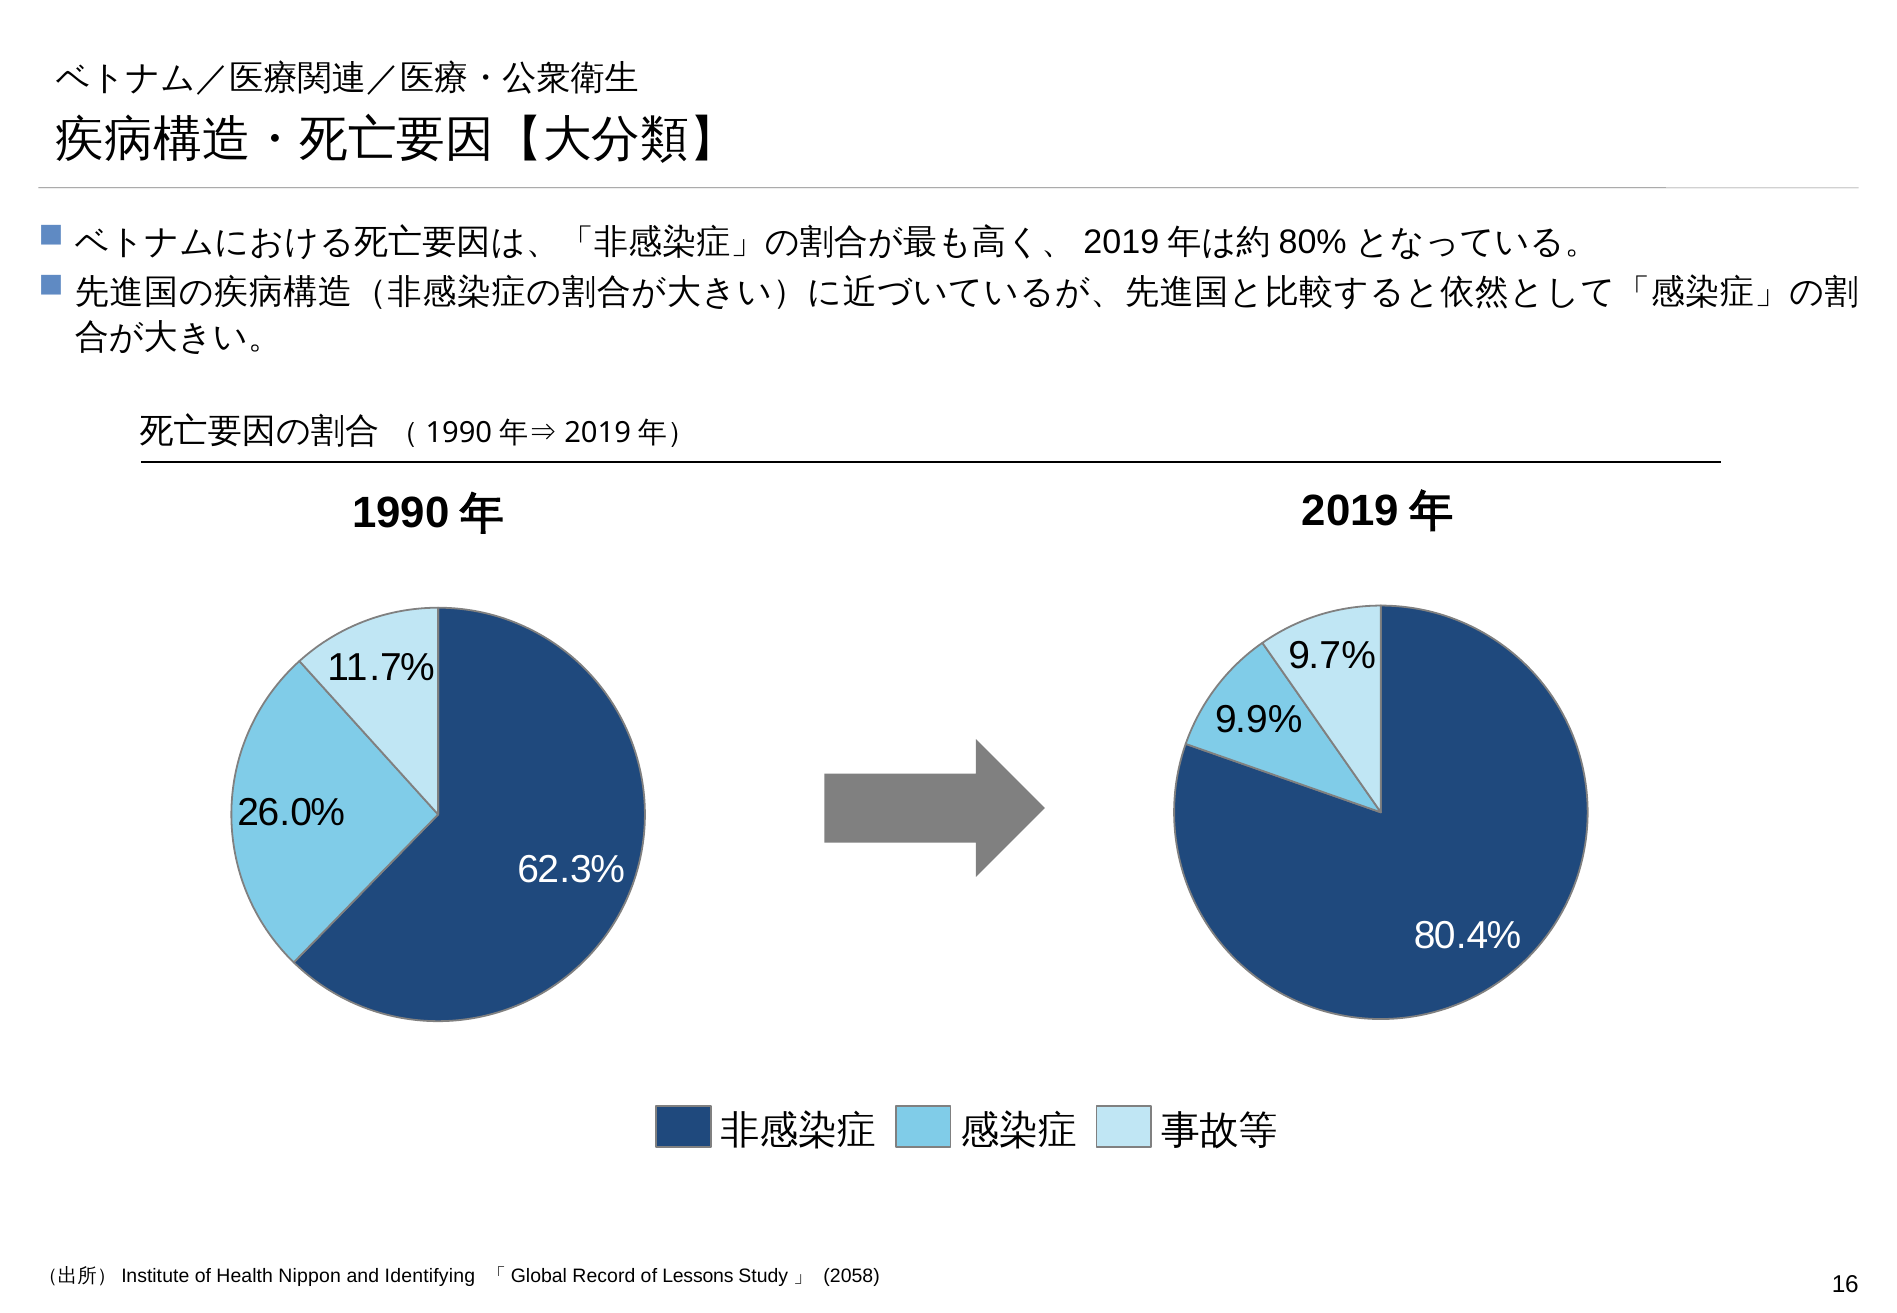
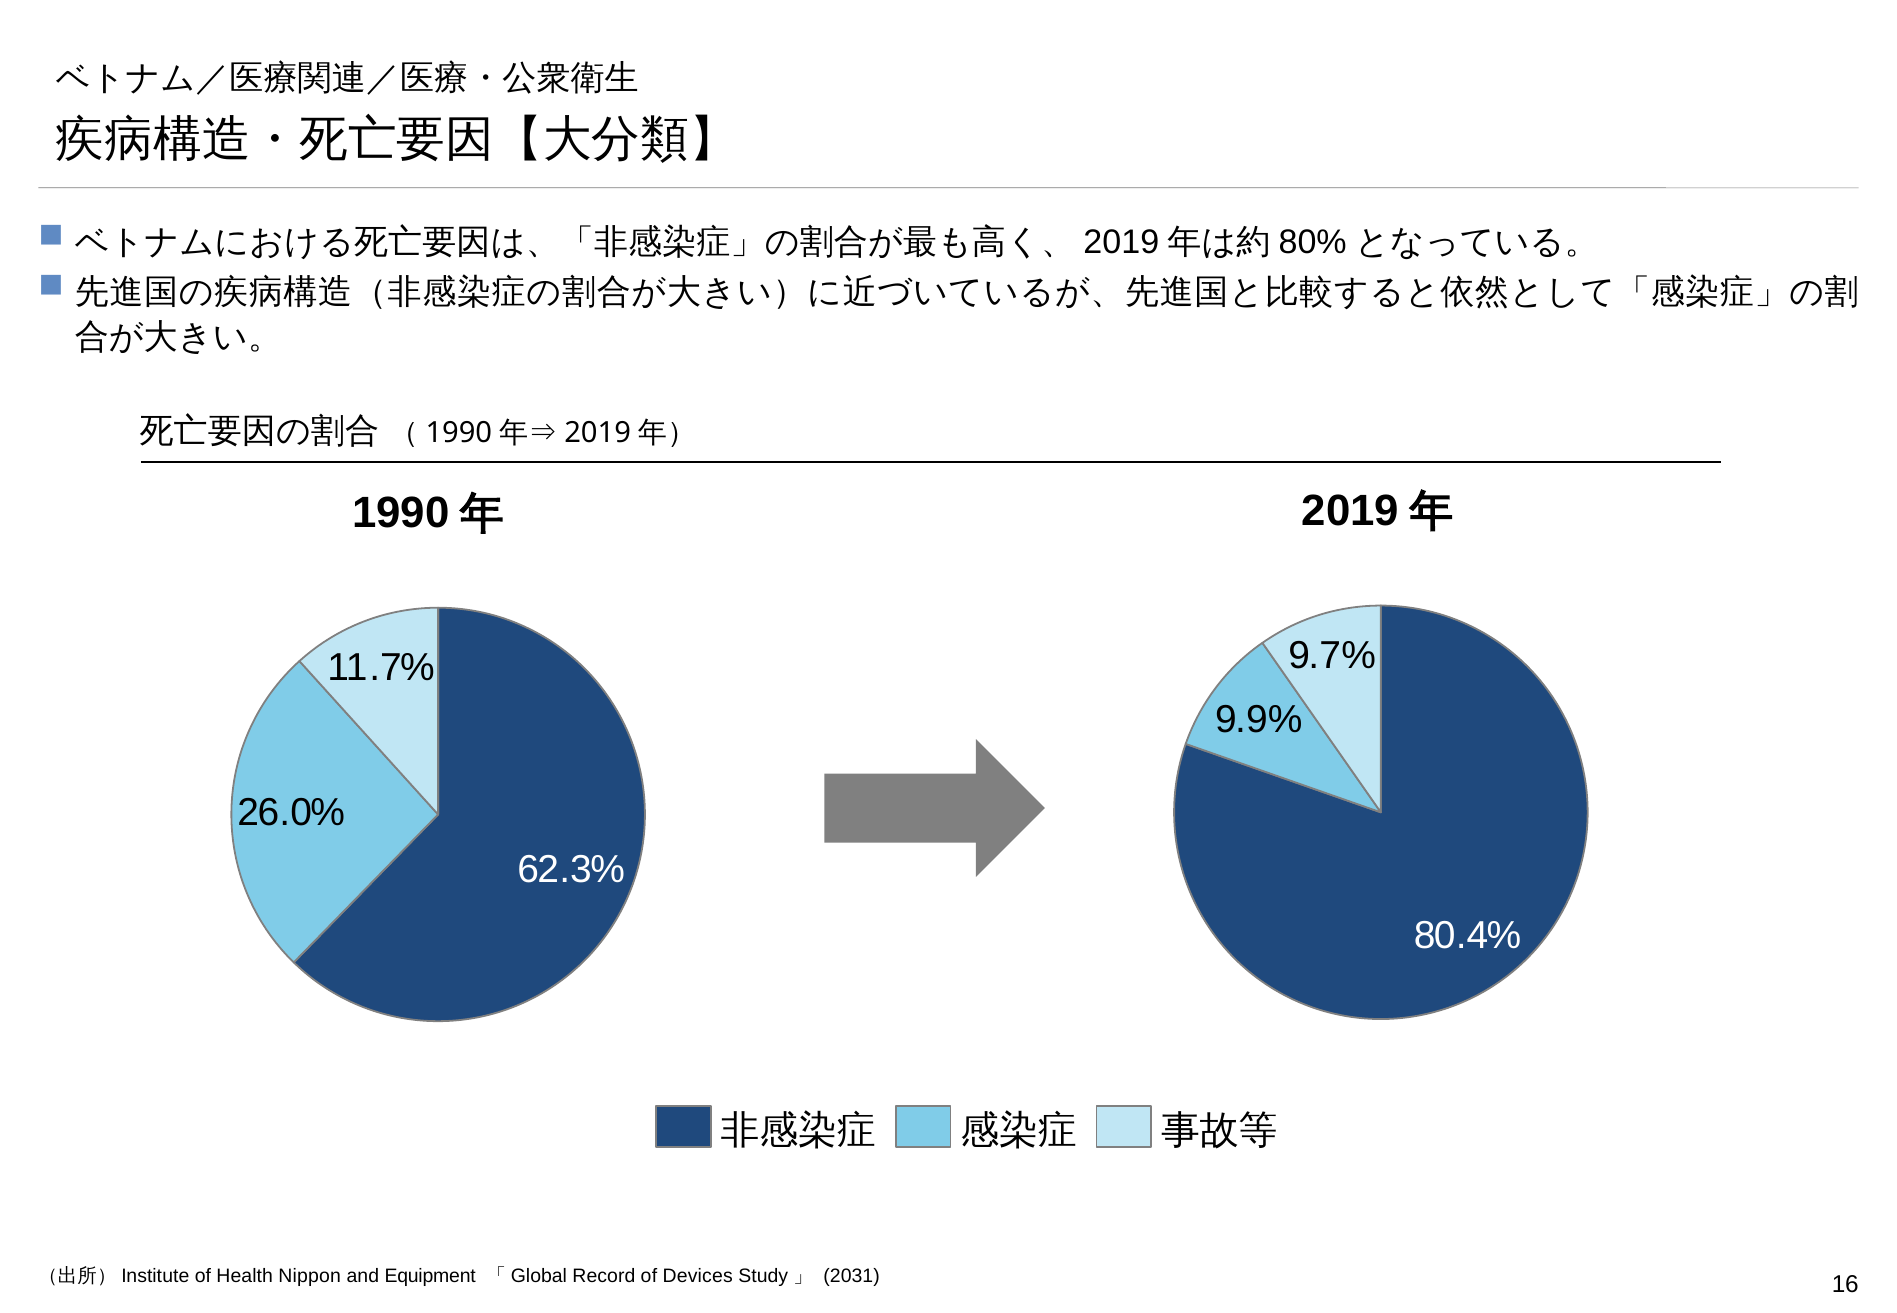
Identifying: Identifying -> Equipment
Lessons: Lessons -> Devices
2058: 2058 -> 2031
